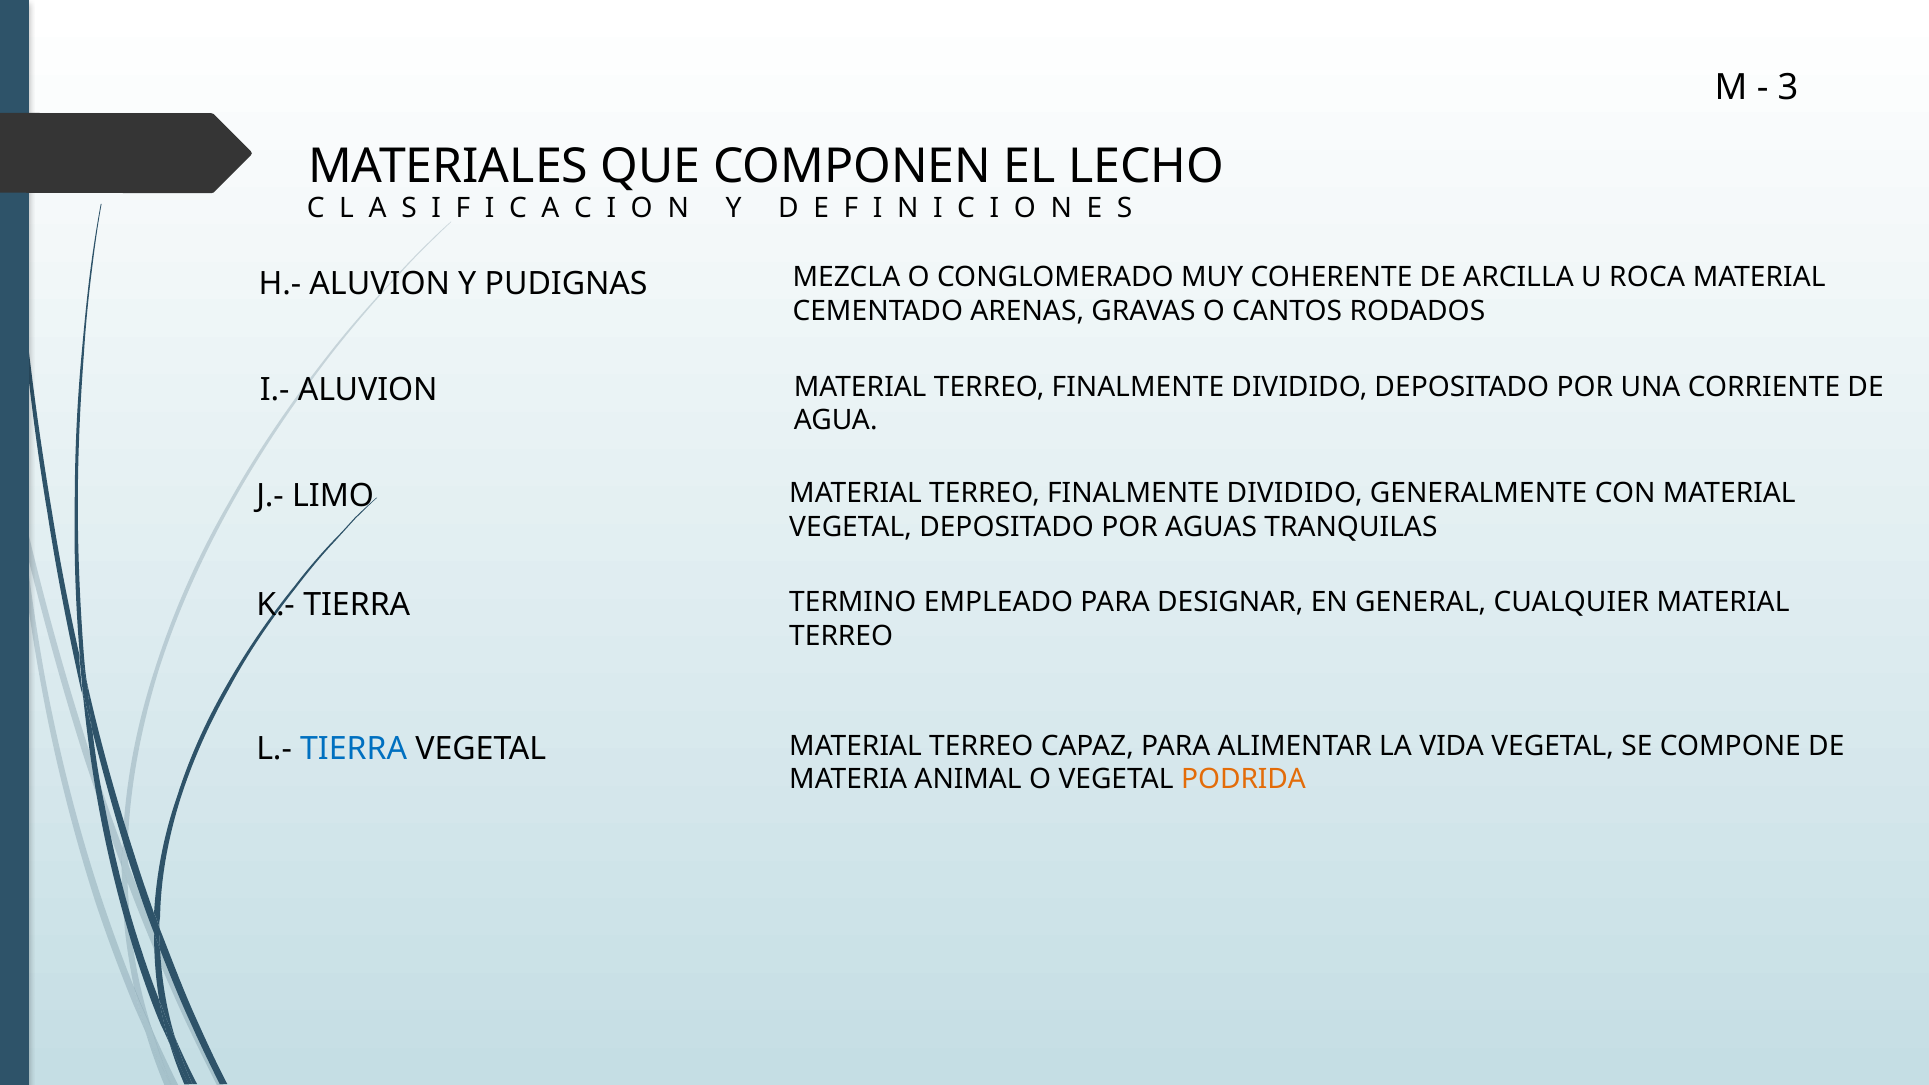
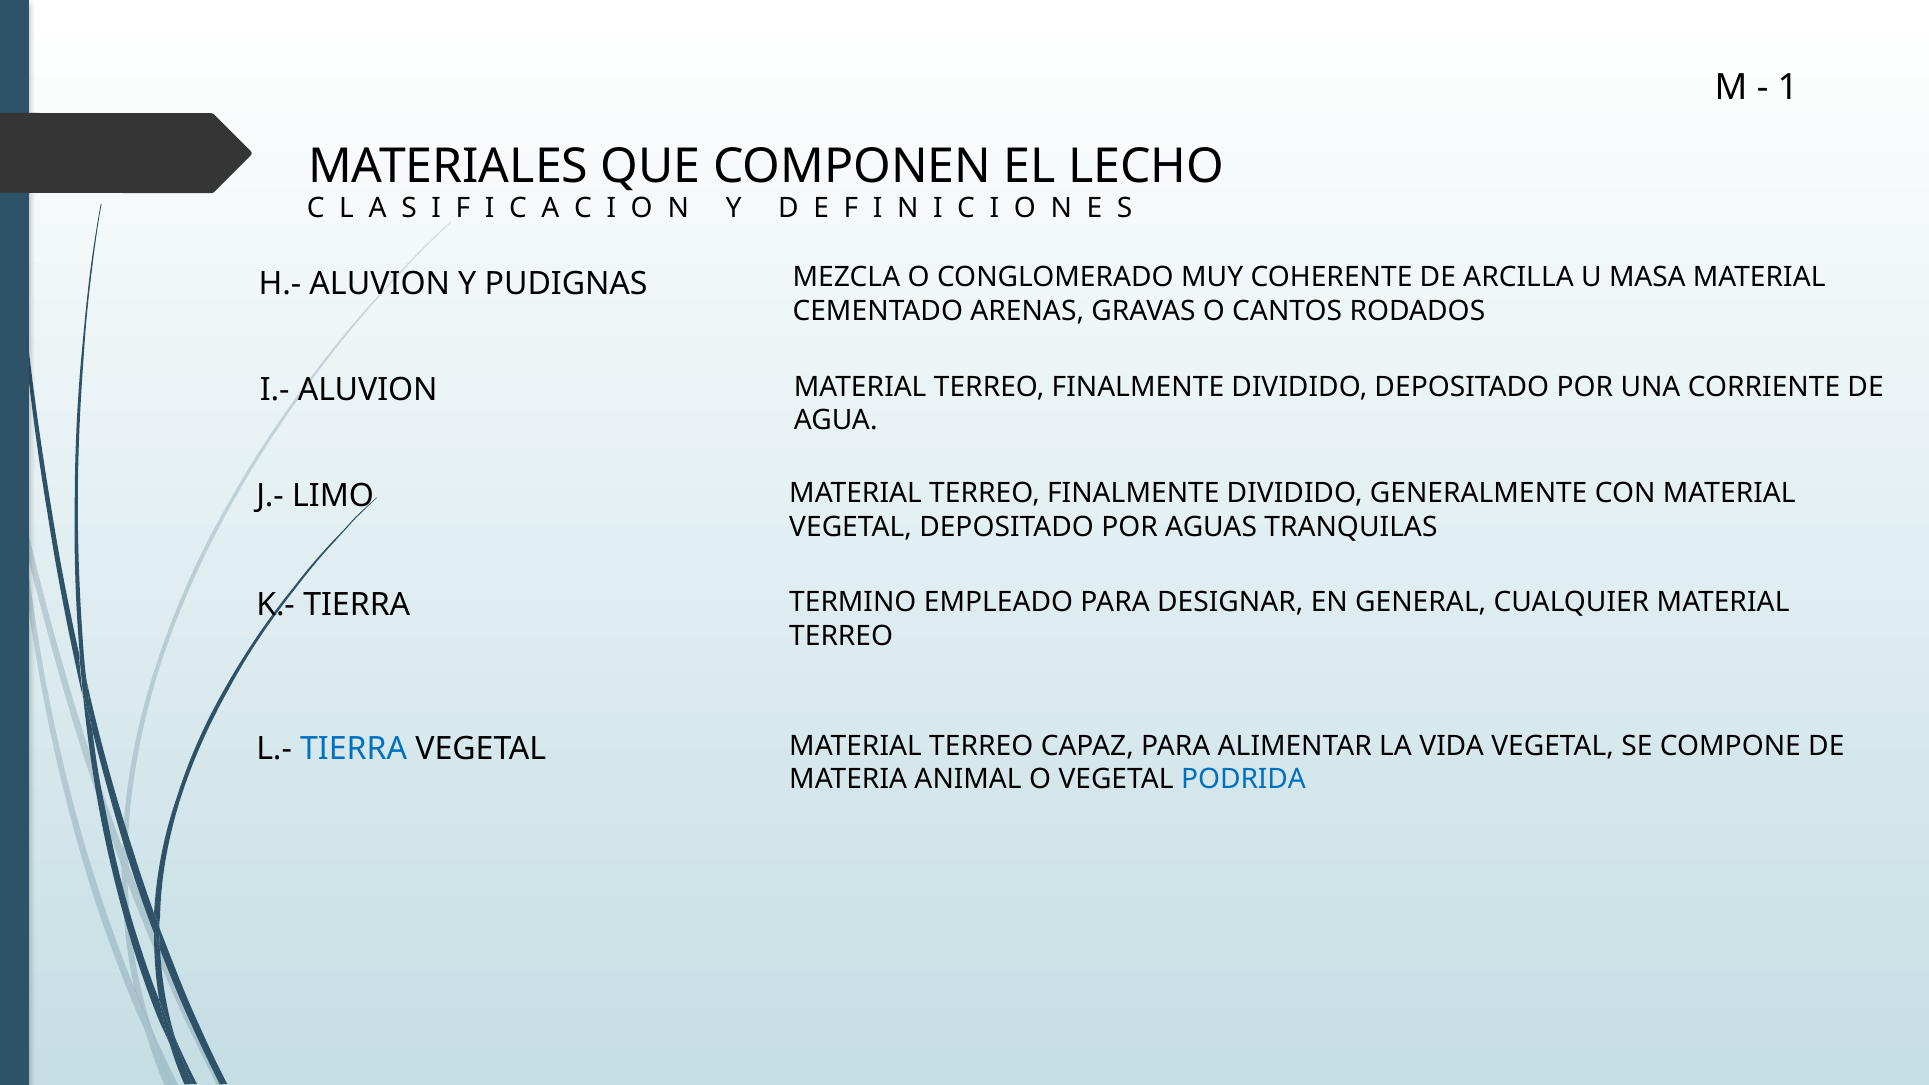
3: 3 -> 1
ROCA: ROCA -> MASA
PODRIDA colour: orange -> blue
